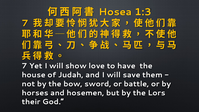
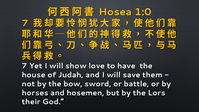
1:3: 1:3 -> 1:0
